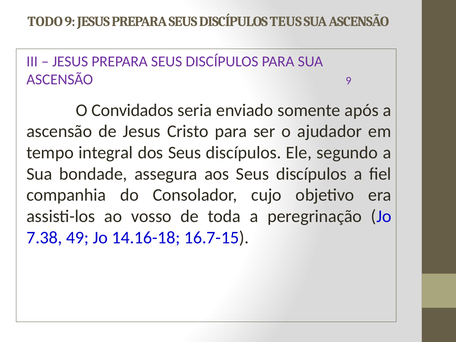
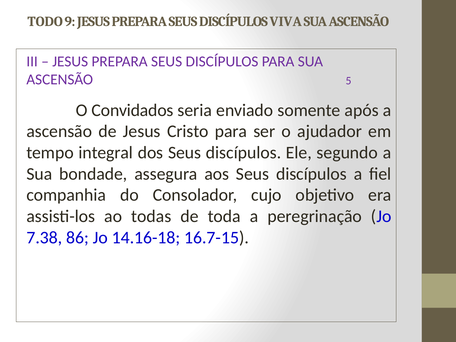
TEUS: TEUS -> VIVA
ASCENSÃO 9: 9 -> 5
vosso: vosso -> todas
49: 49 -> 86
